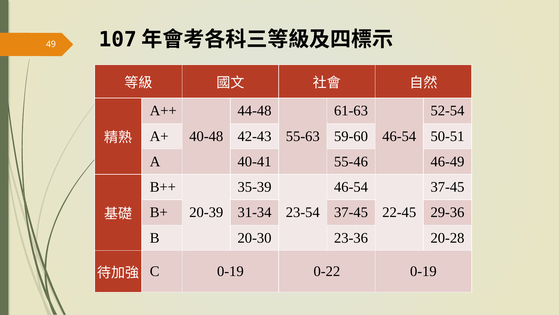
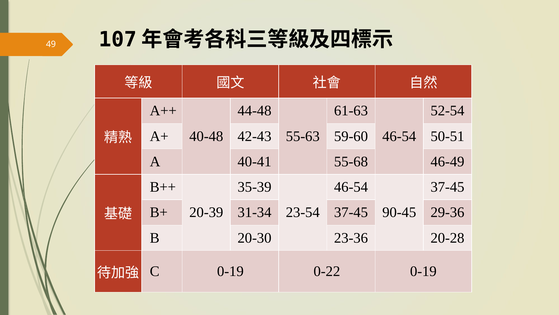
55-46: 55-46 -> 55-68
22-45: 22-45 -> 90-45
